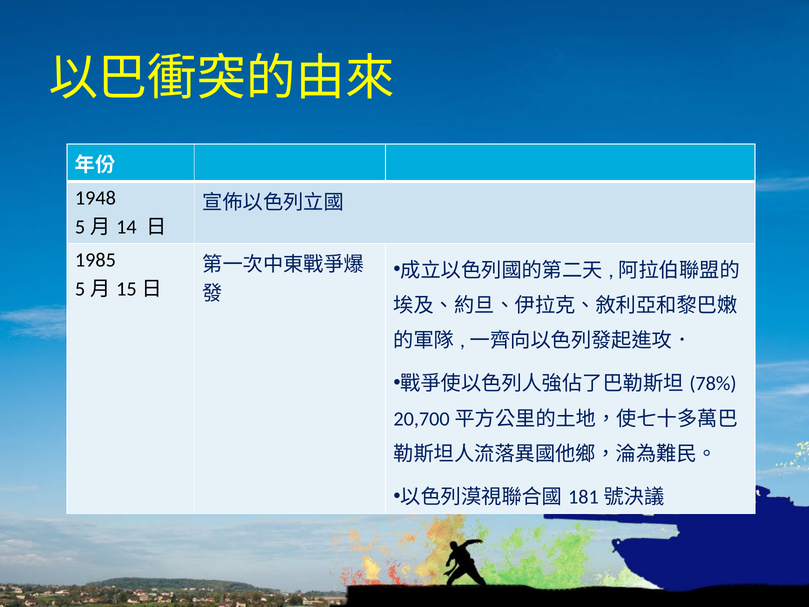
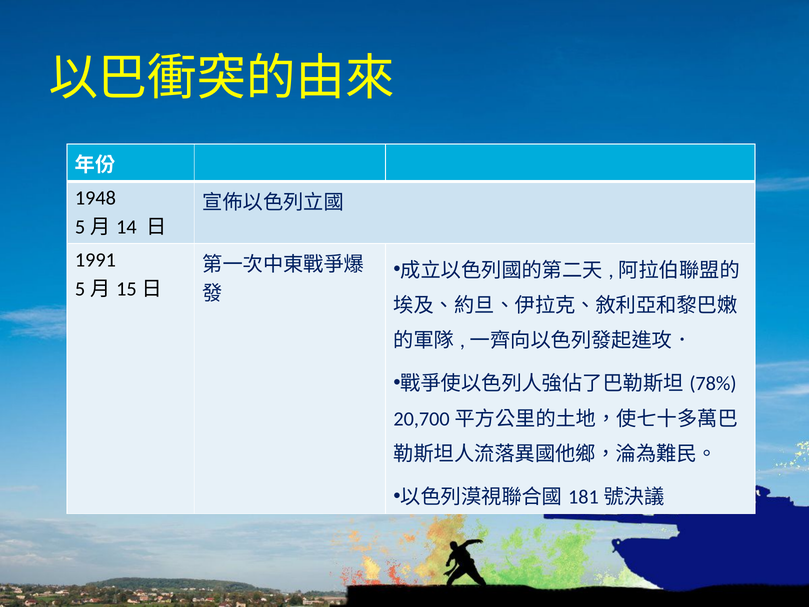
1985: 1985 -> 1991
